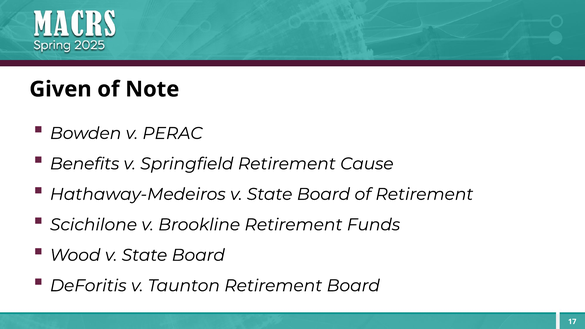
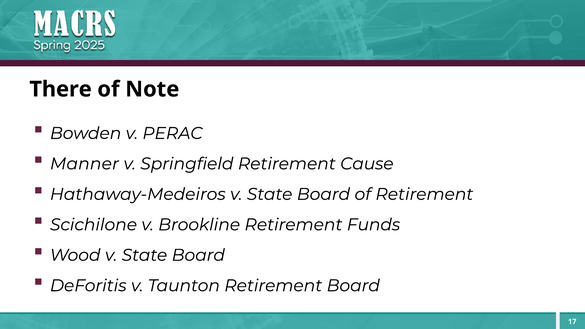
Given: Given -> There
Benefits: Benefits -> Manner
